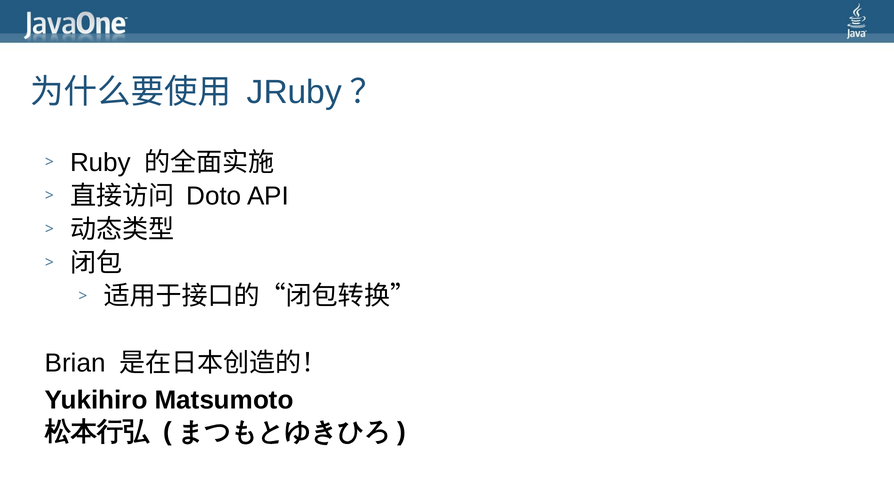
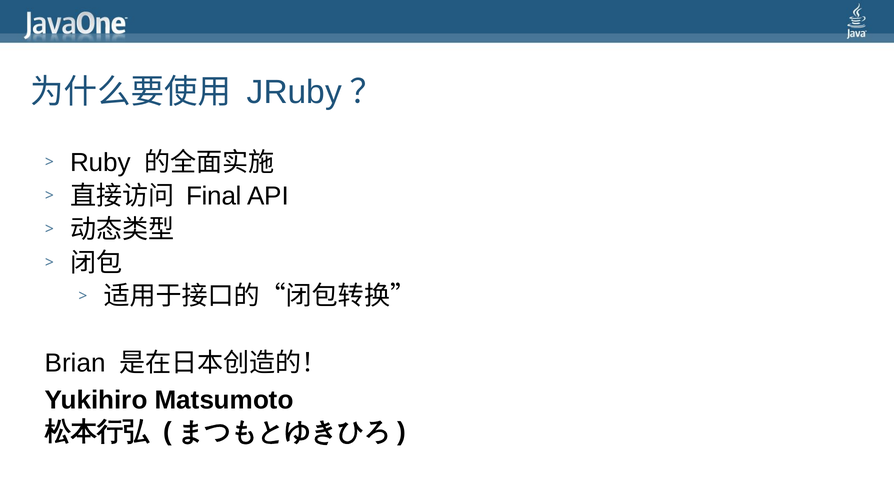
Doto: Doto -> Final
